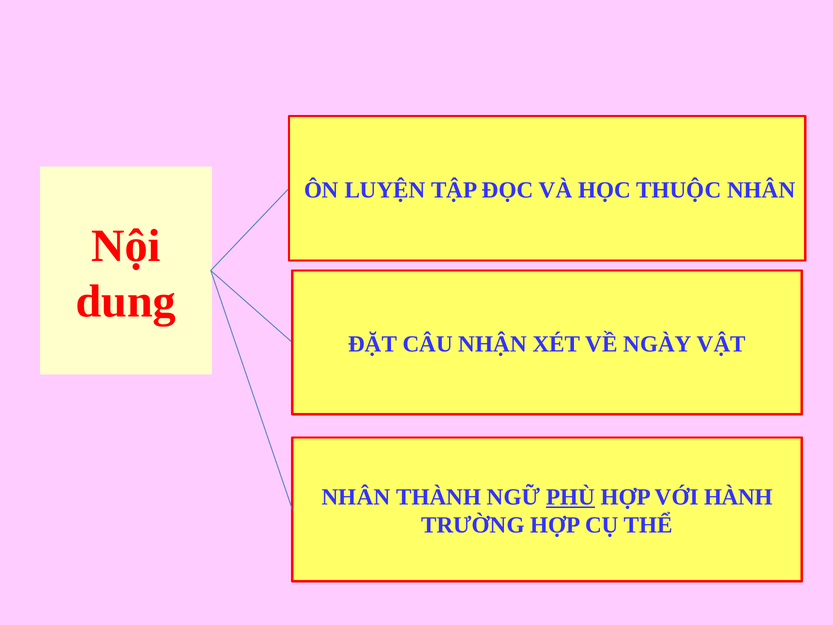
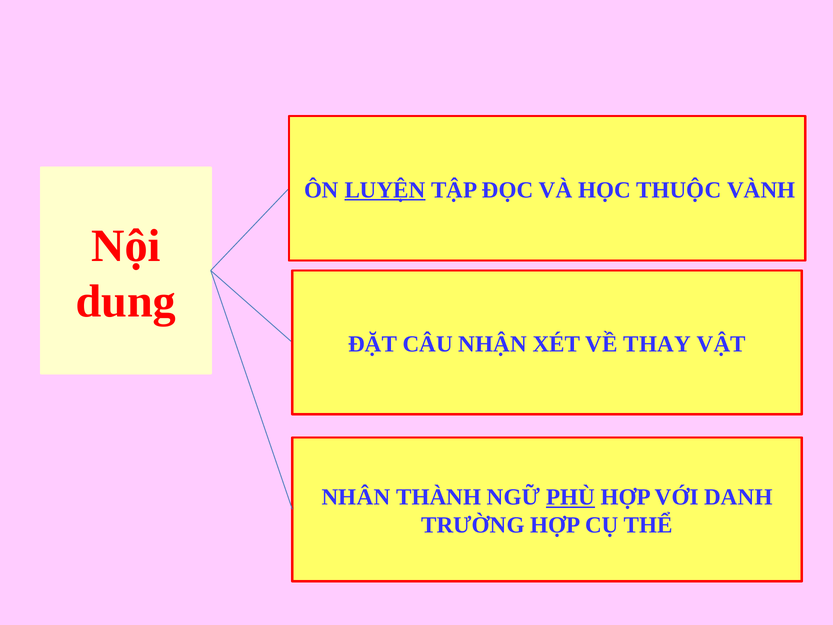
LUYỆN underline: none -> present
THUỘC NHÂN: NHÂN -> VÀNH
NGÀY: NGÀY -> THAY
HÀNH: HÀNH -> DANH
